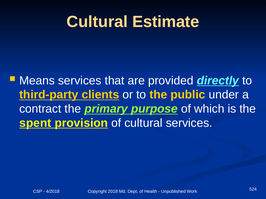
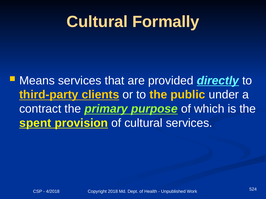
Estimate: Estimate -> Formally
